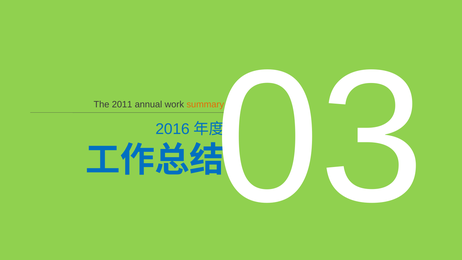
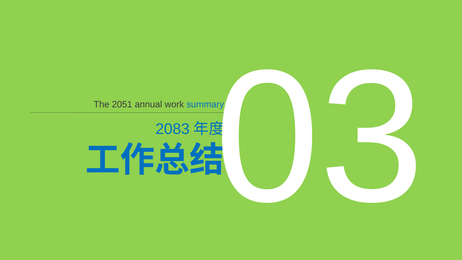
2011: 2011 -> 2051
summary colour: orange -> blue
2016: 2016 -> 2083
